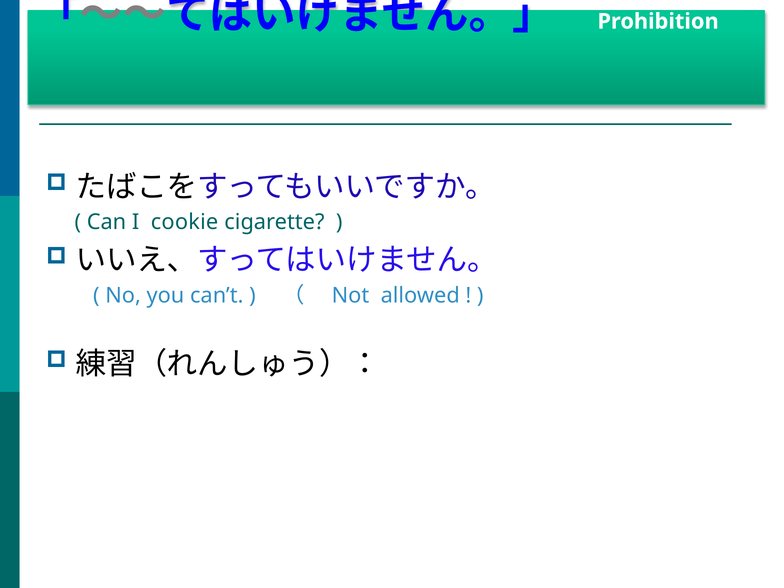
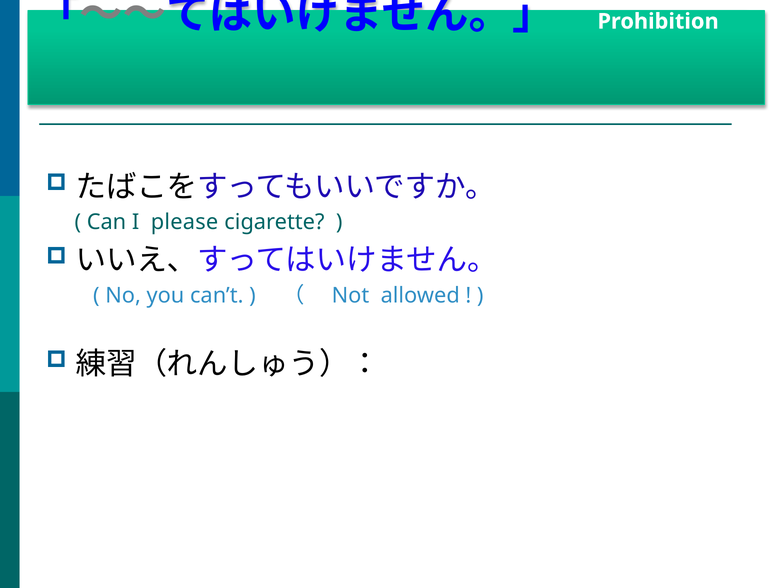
cookie: cookie -> please
